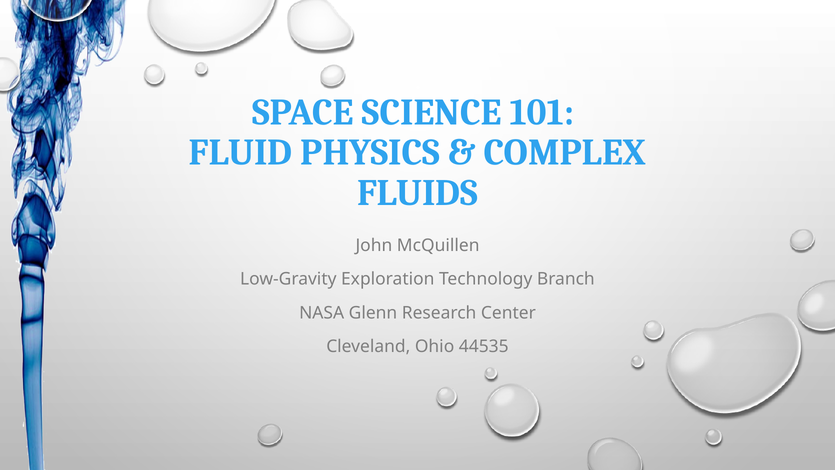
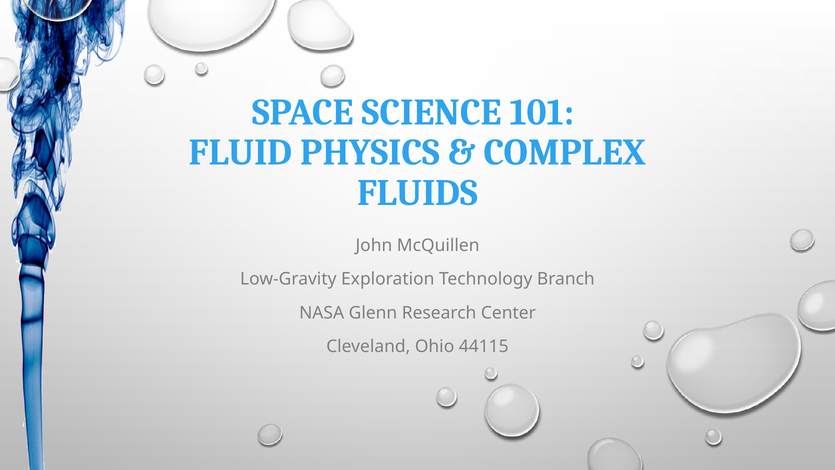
44535: 44535 -> 44115
